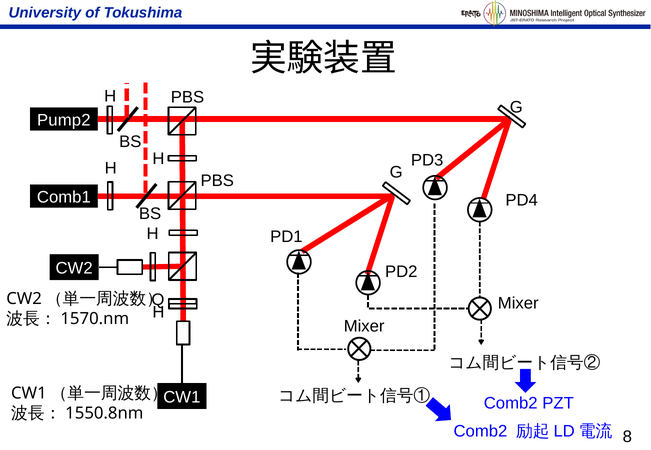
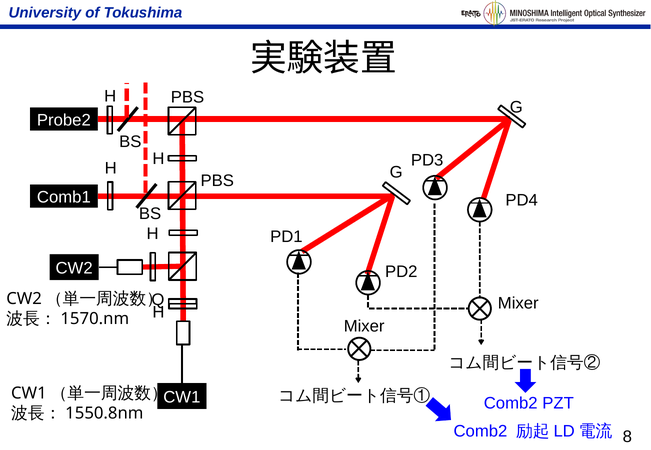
Pump2: Pump2 -> Probe2
